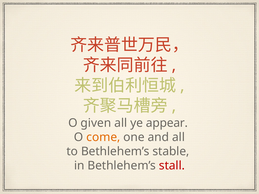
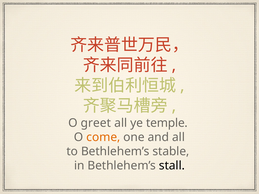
given: given -> greet
appear: appear -> temple
stall colour: red -> black
